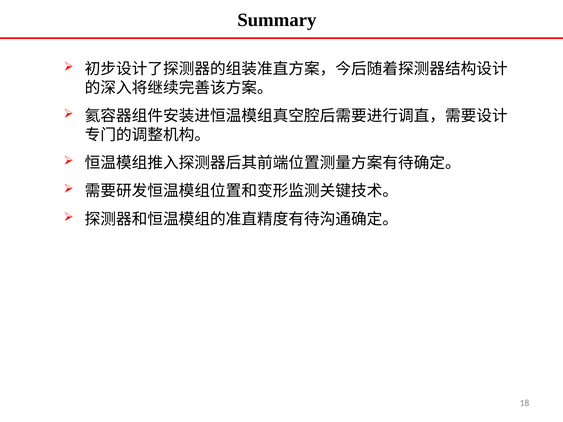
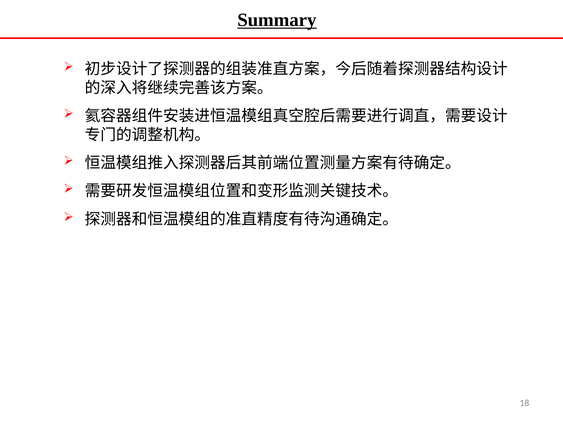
Summary underline: none -> present
